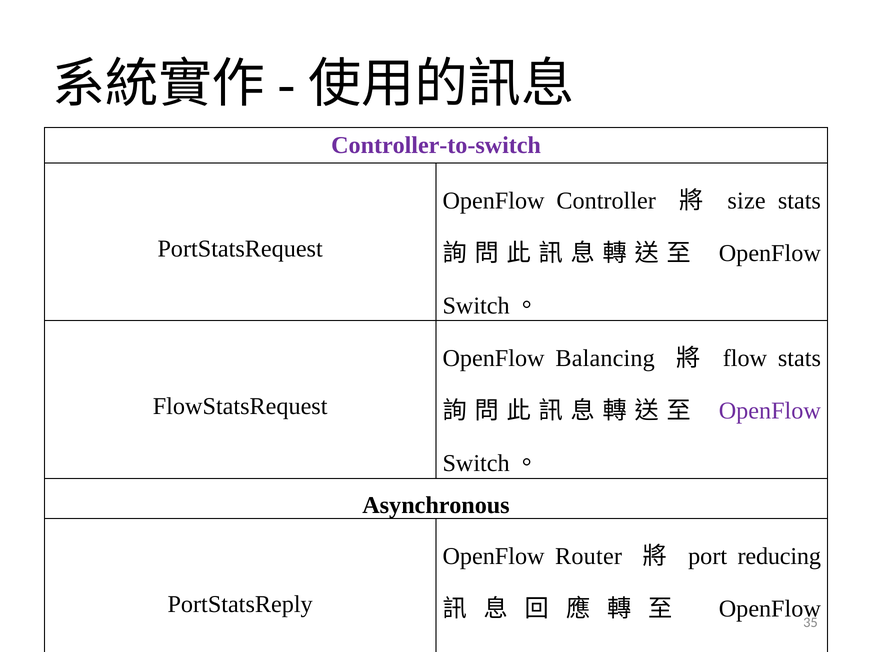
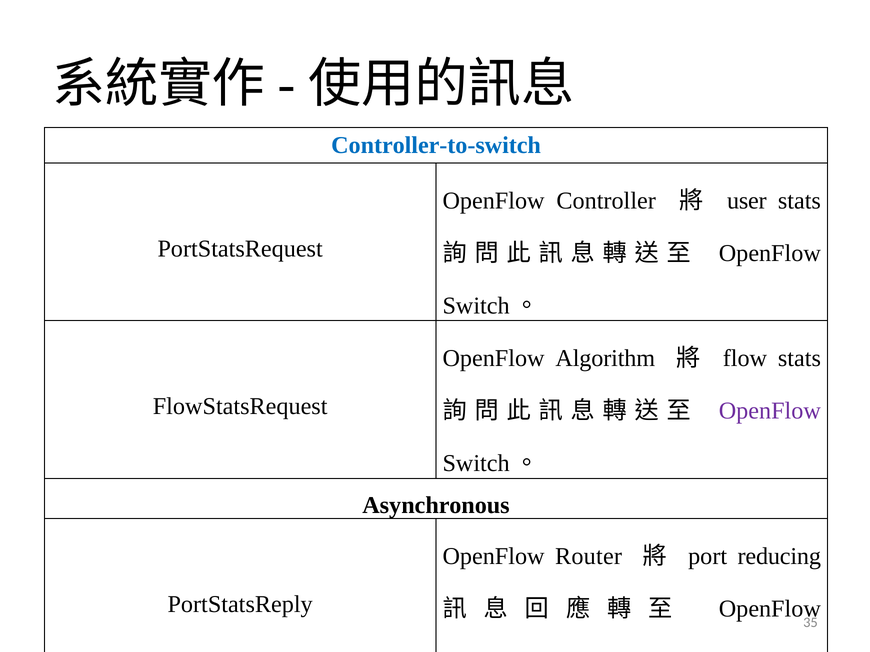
Controller-to-switch colour: purple -> blue
size: size -> user
Balancing: Balancing -> Algorithm
